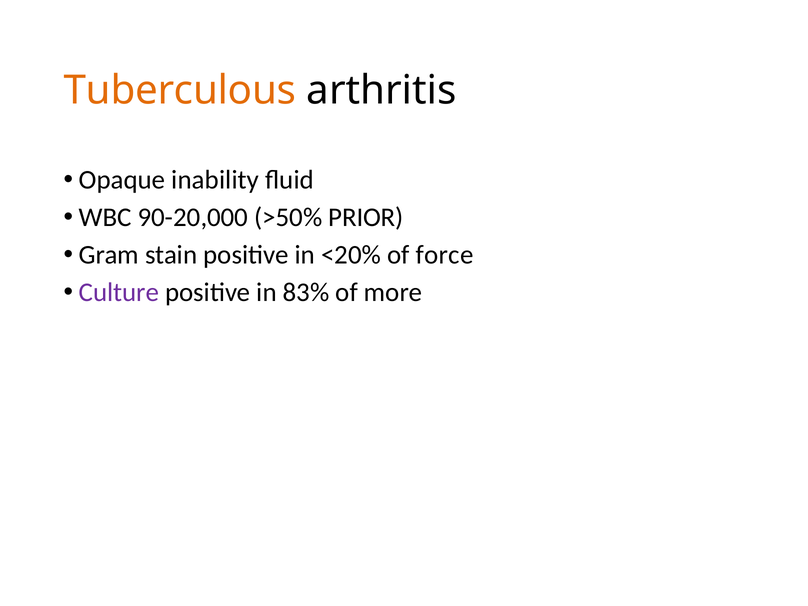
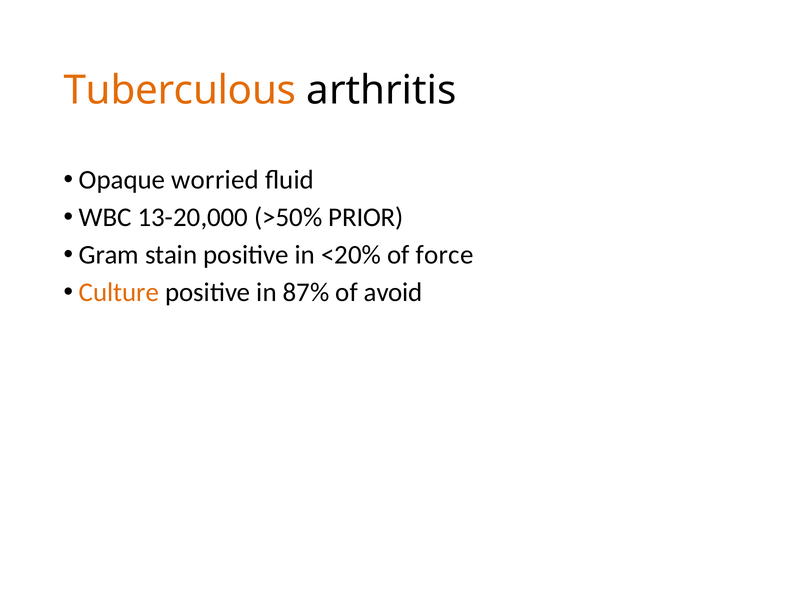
inability: inability -> worried
90-20,000: 90-20,000 -> 13-20,000
Culture colour: purple -> orange
83%: 83% -> 87%
more: more -> avoid
